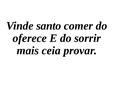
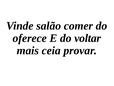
santo: santo -> salão
sorrir: sorrir -> voltar
